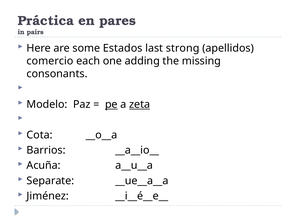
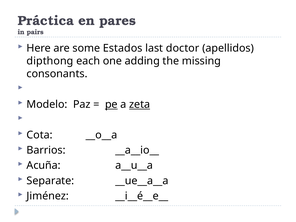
strong: strong -> doctor
comercio: comercio -> dipthong
